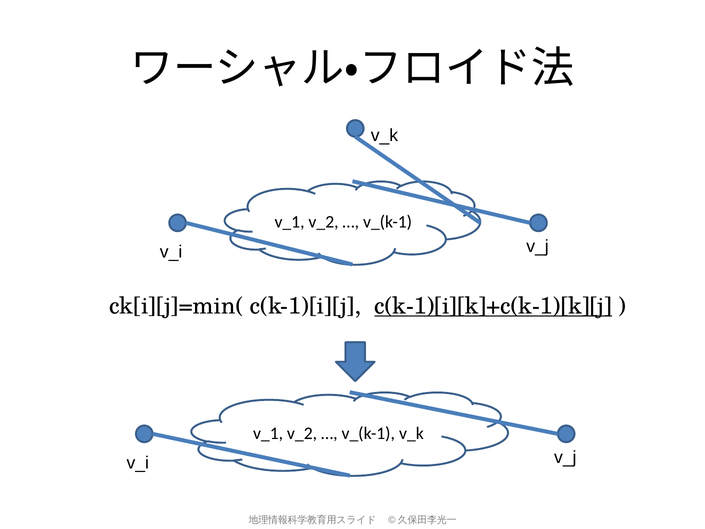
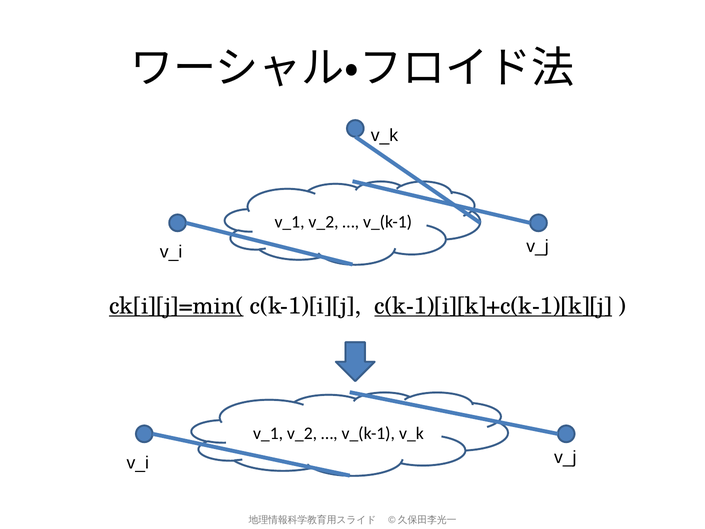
ck[i][j]=min( underline: none -> present
